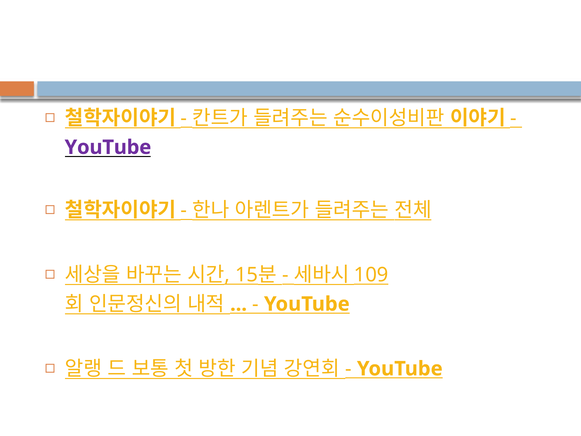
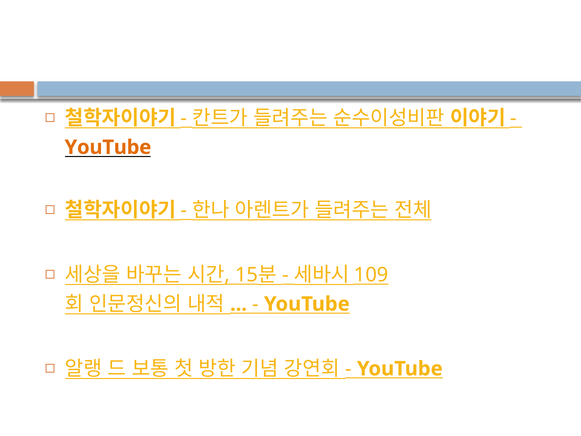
YouTube at (108, 147) colour: purple -> orange
